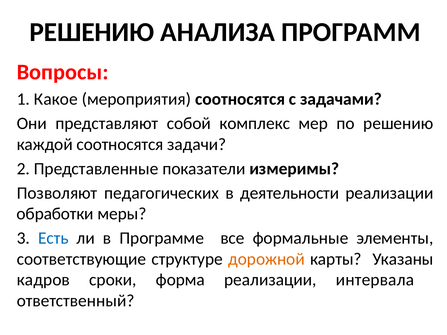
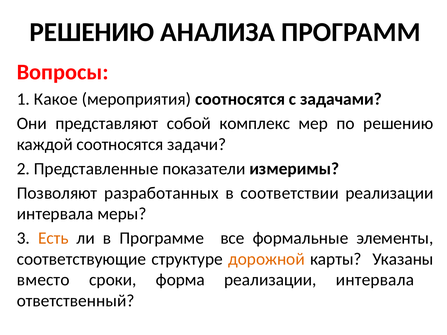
педагогических: педагогических -> разработанных
деятельности: деятельности -> соответствии
обработки at (55, 214): обработки -> интервала
Есть colour: blue -> orange
кадров: кадров -> вместо
